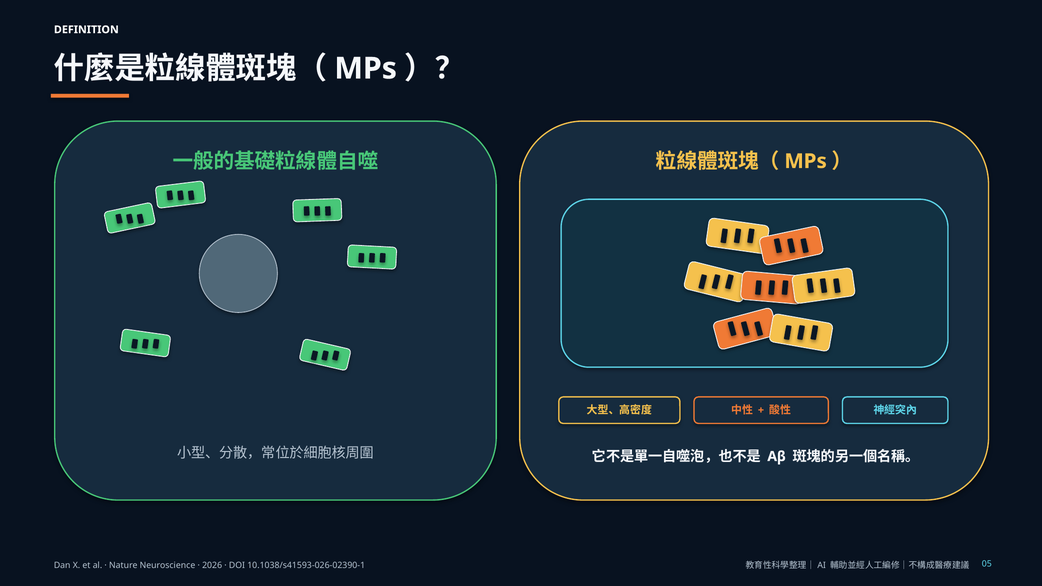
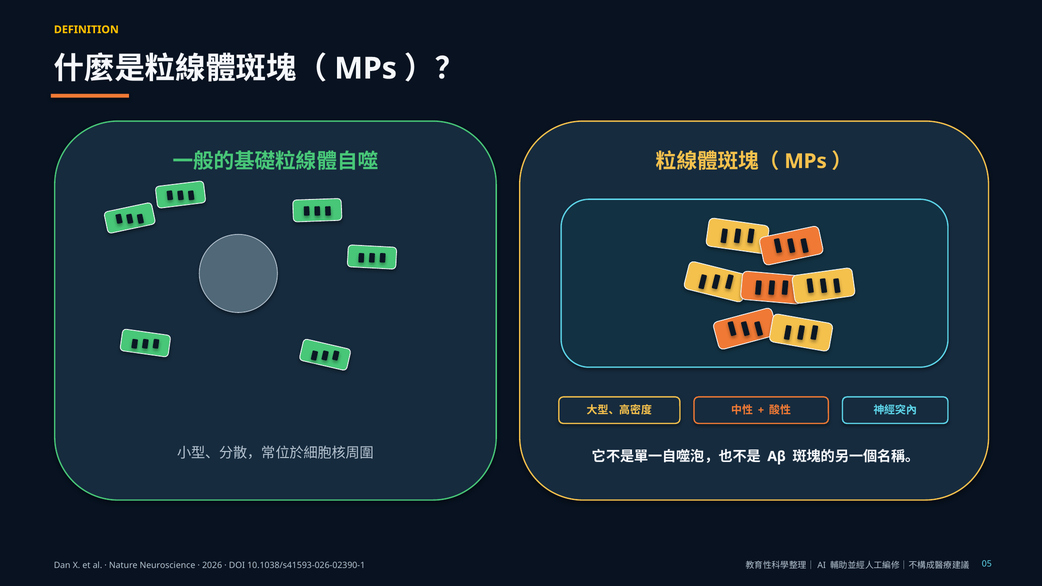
DEFINITION colour: white -> yellow
